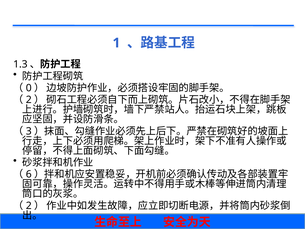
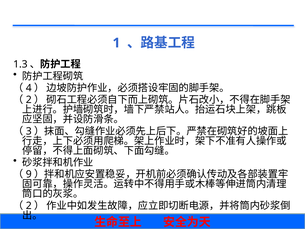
0: 0 -> 4
6: 6 -> 9
